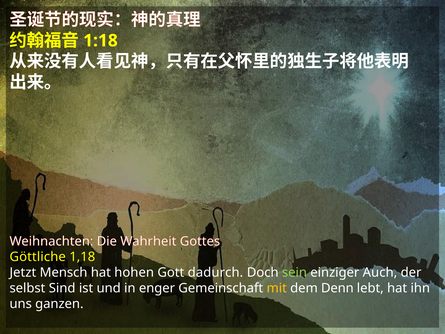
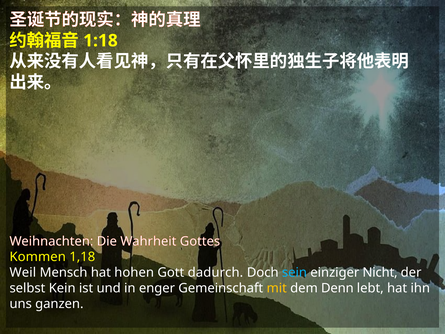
Göttliche: Göttliche -> Kommen
Jetzt: Jetzt -> Weil
sein colour: light green -> light blue
Auch: Auch -> Nicht
Sind: Sind -> Kein
